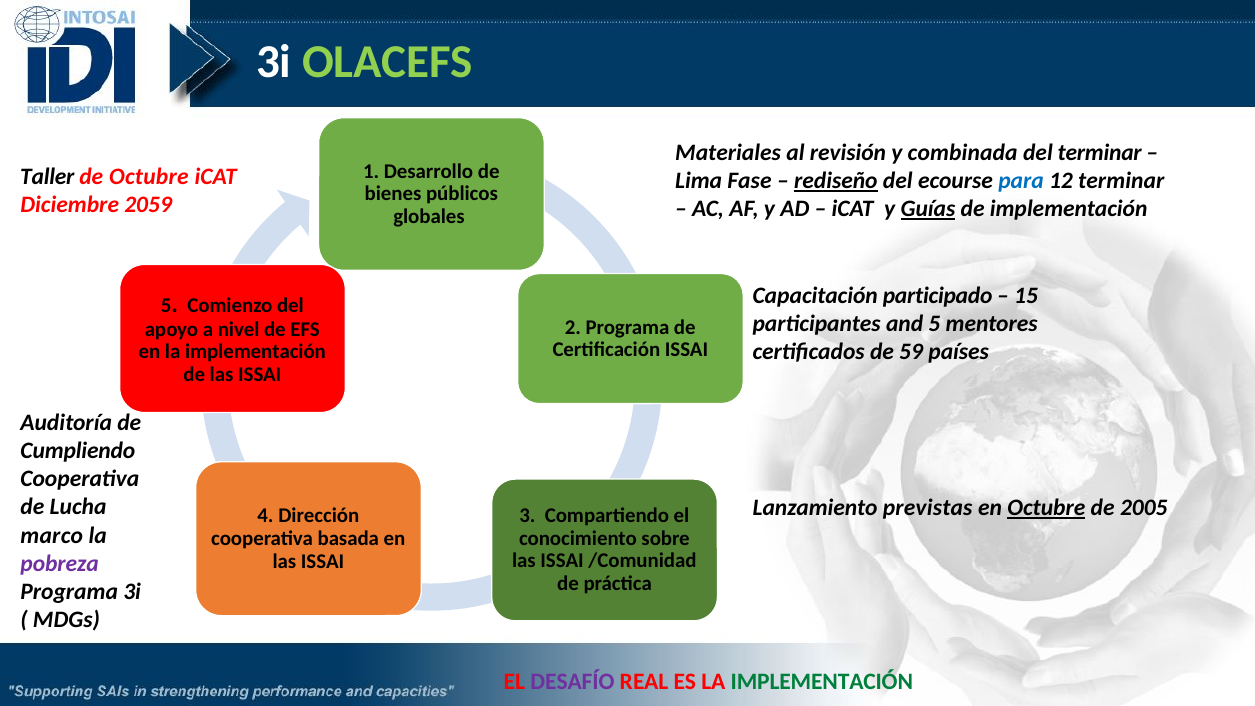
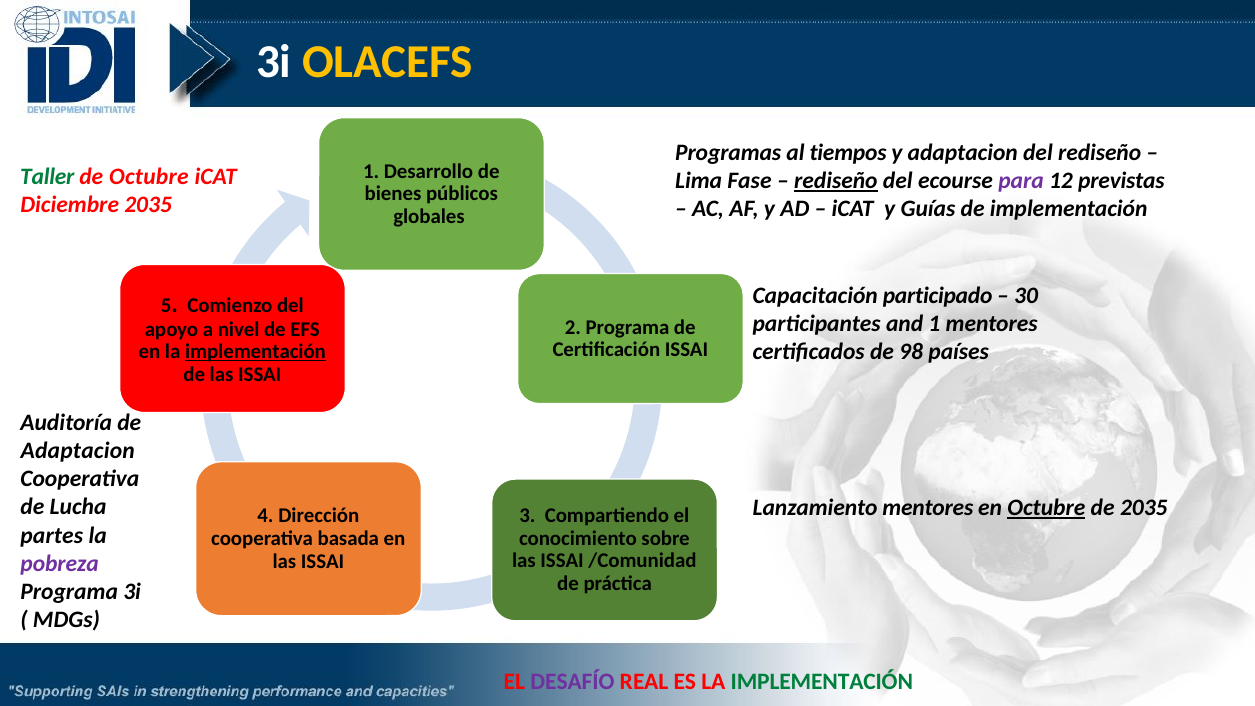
OLACEFS colour: light green -> yellow
Materiales: Materiales -> Programas
revisión: revisión -> tiempos
y combinada: combinada -> adaptacion
del terminar: terminar -> rediseño
Taller colour: black -> green
para colour: blue -> purple
12 terminar: terminar -> previstas
Diciembre 2059: 2059 -> 2035
Guías underline: present -> none
15: 15 -> 30
and 5: 5 -> 1
59: 59 -> 98
implementación at (255, 352) underline: none -> present
Cumpliendo at (78, 451): Cumpliendo -> Adaptacion
Lanzamiento previstas: previstas -> mentores
de 2005: 2005 -> 2035
marco: marco -> partes
